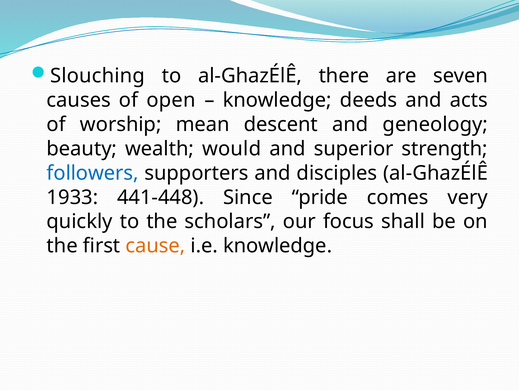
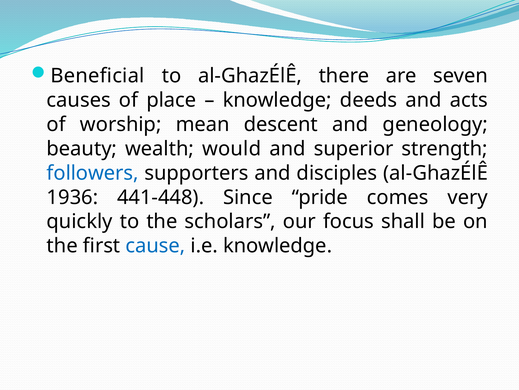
Slouching: Slouching -> Beneficial
open: open -> place
1933: 1933 -> 1936
cause colour: orange -> blue
